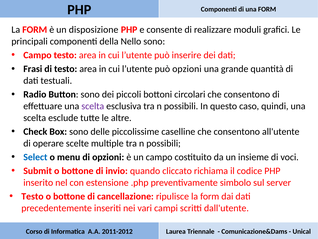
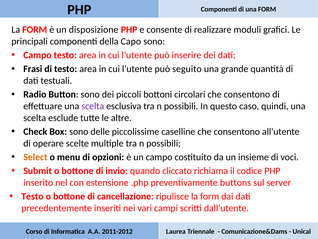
Nello: Nello -> Capo
può opzioni: opzioni -> seguito
Select colour: blue -> orange
simbolo: simbolo -> buttons
